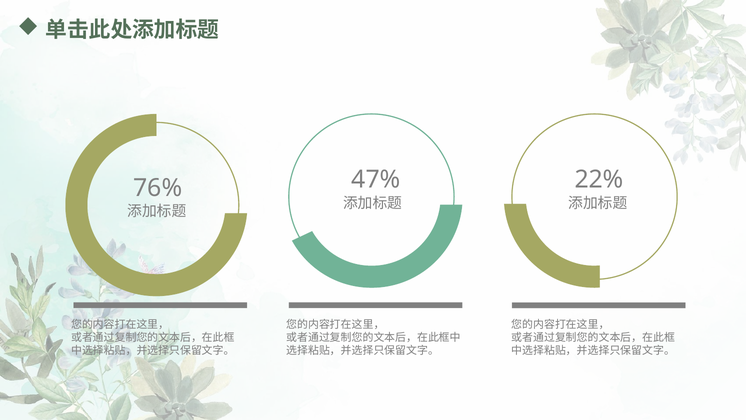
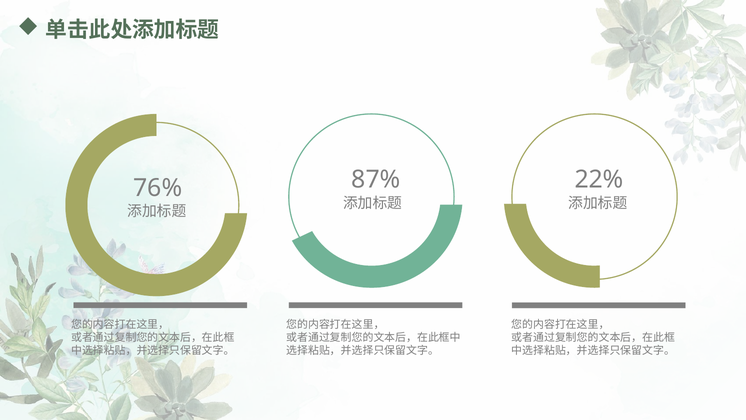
47%: 47% -> 87%
